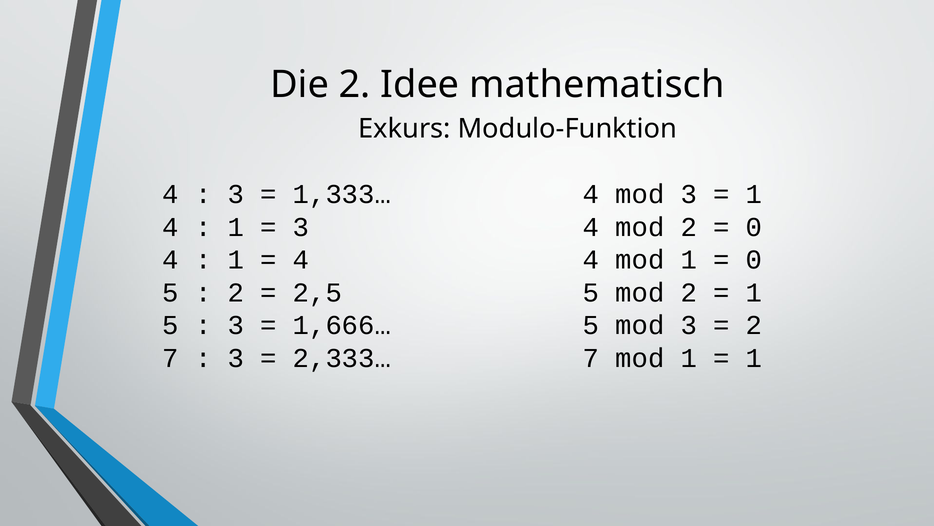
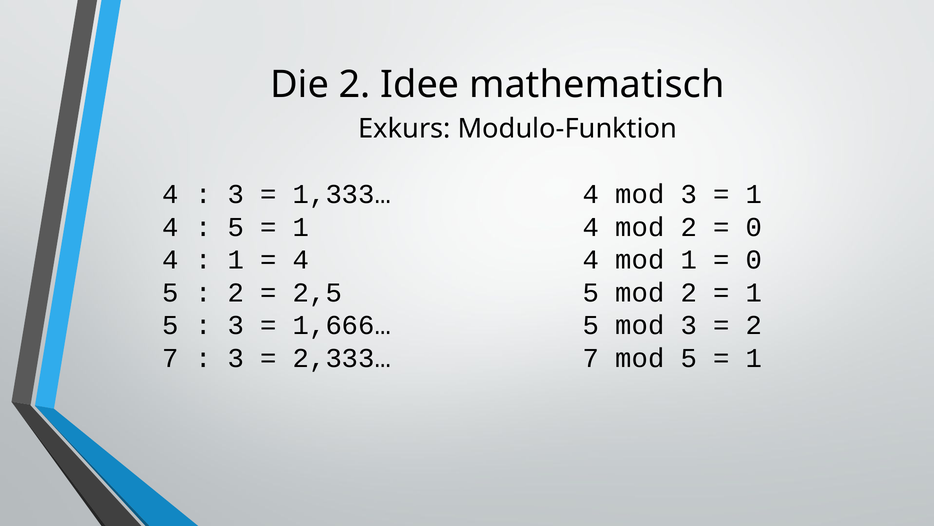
1 at (236, 227): 1 -> 5
3 at (301, 227): 3 -> 1
7 mod 1: 1 -> 5
